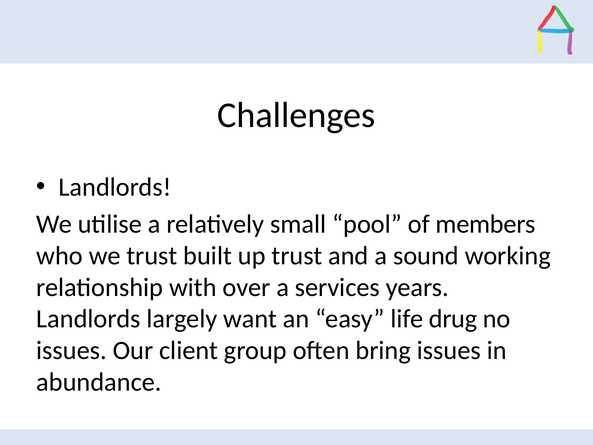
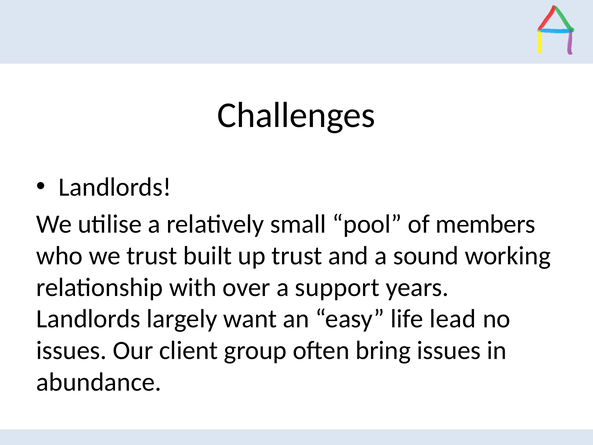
services: services -> support
drug: drug -> lead
